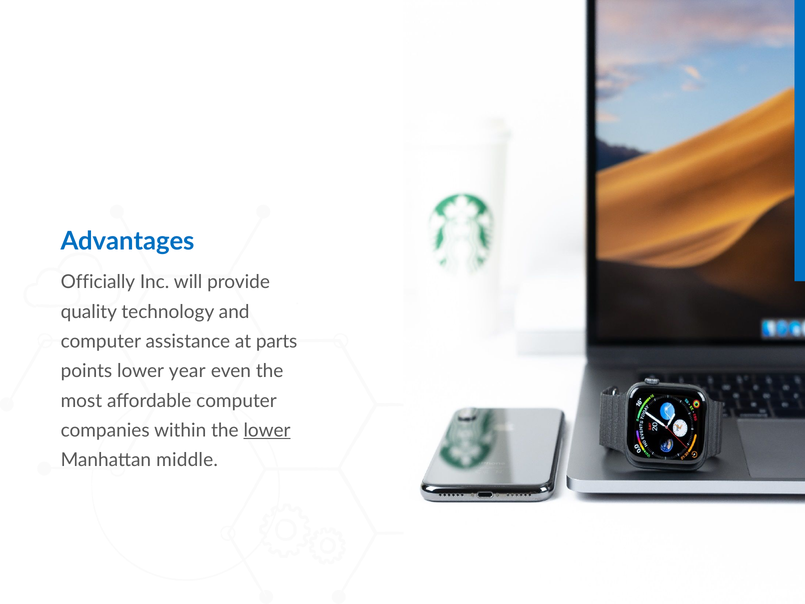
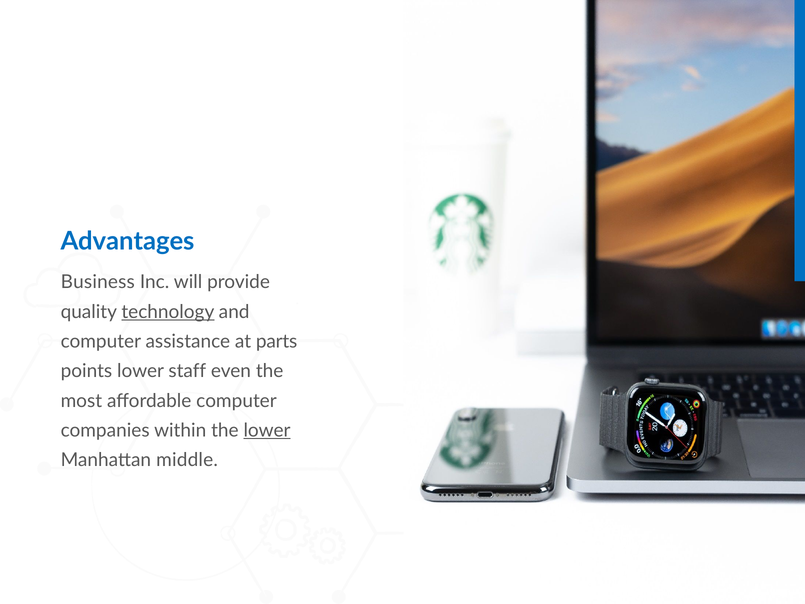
Officially: Officially -> Business
technology underline: none -> present
year: year -> staff
